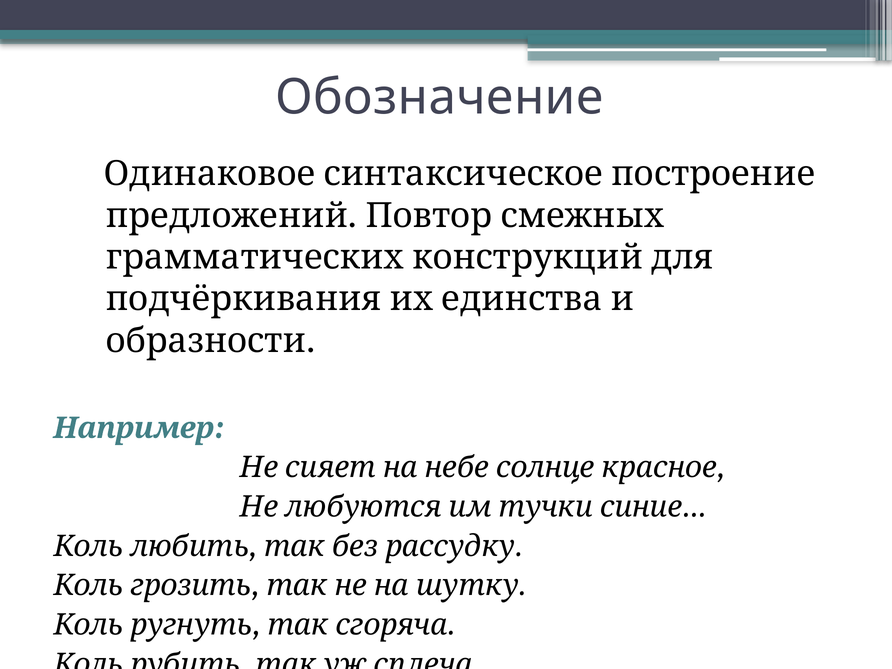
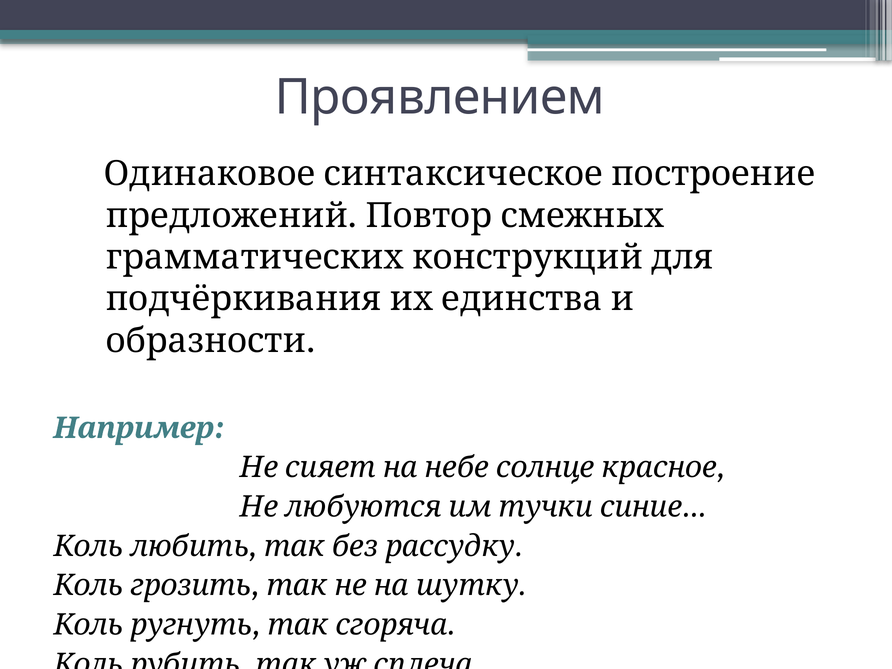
Обозначение: Обозначение -> Проявлением
